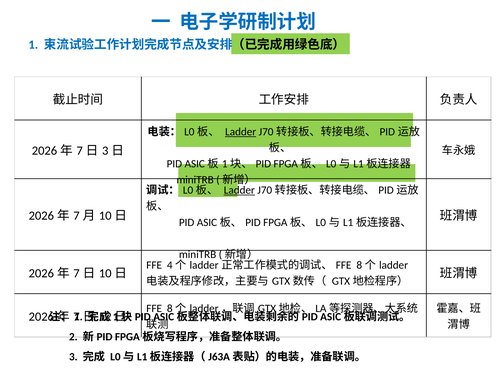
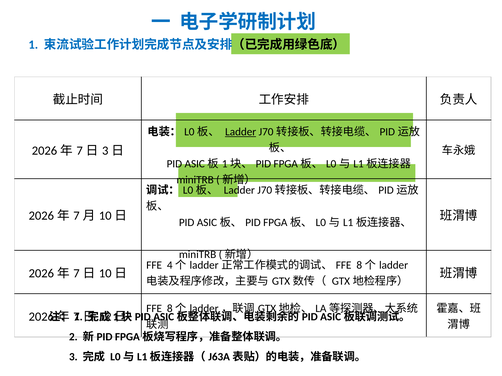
Ladder at (239, 191) underline: present -> none
